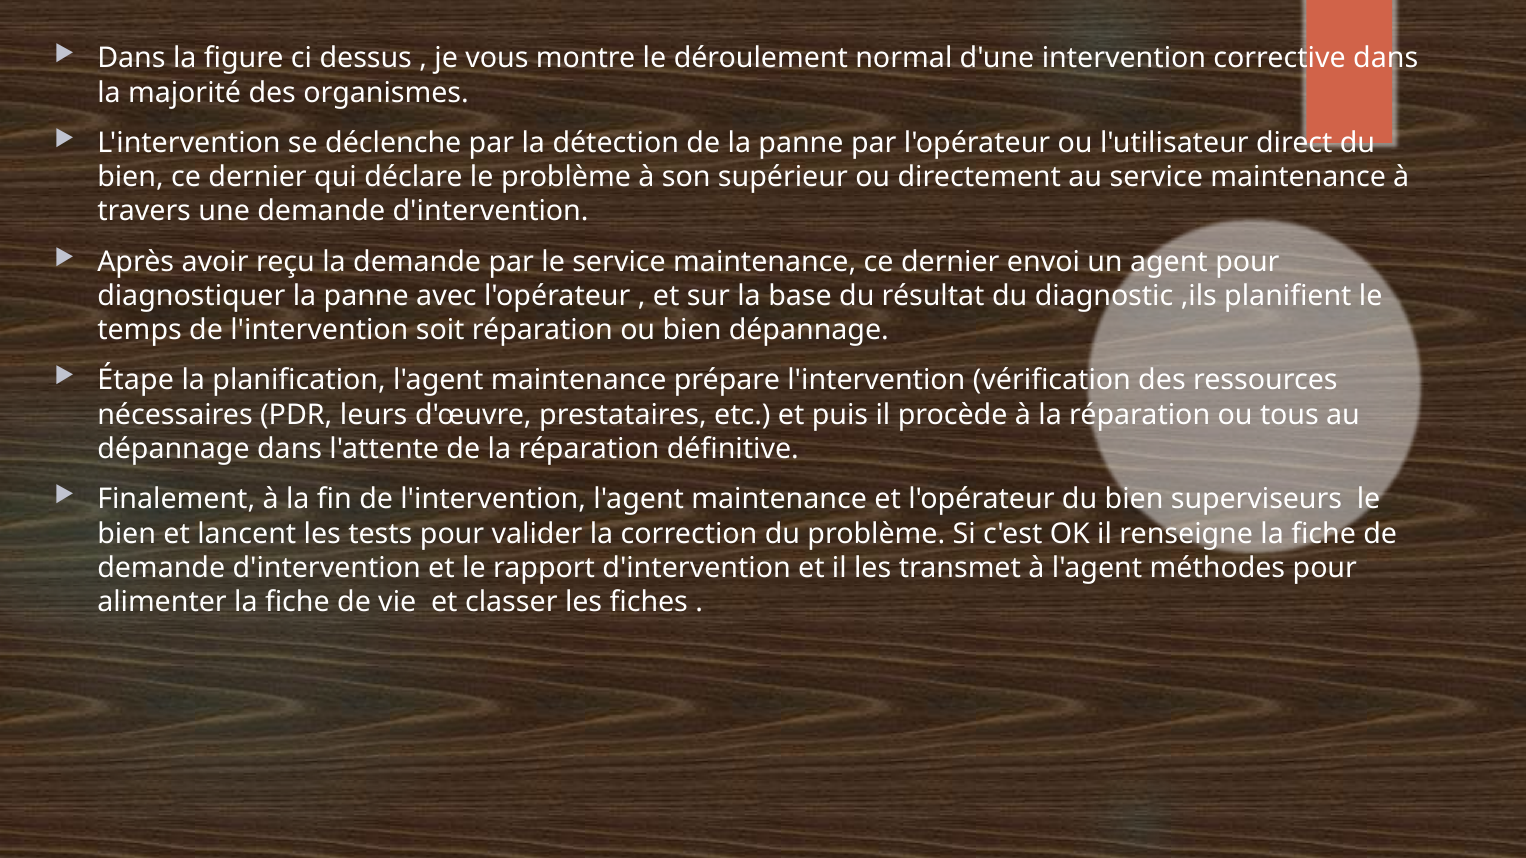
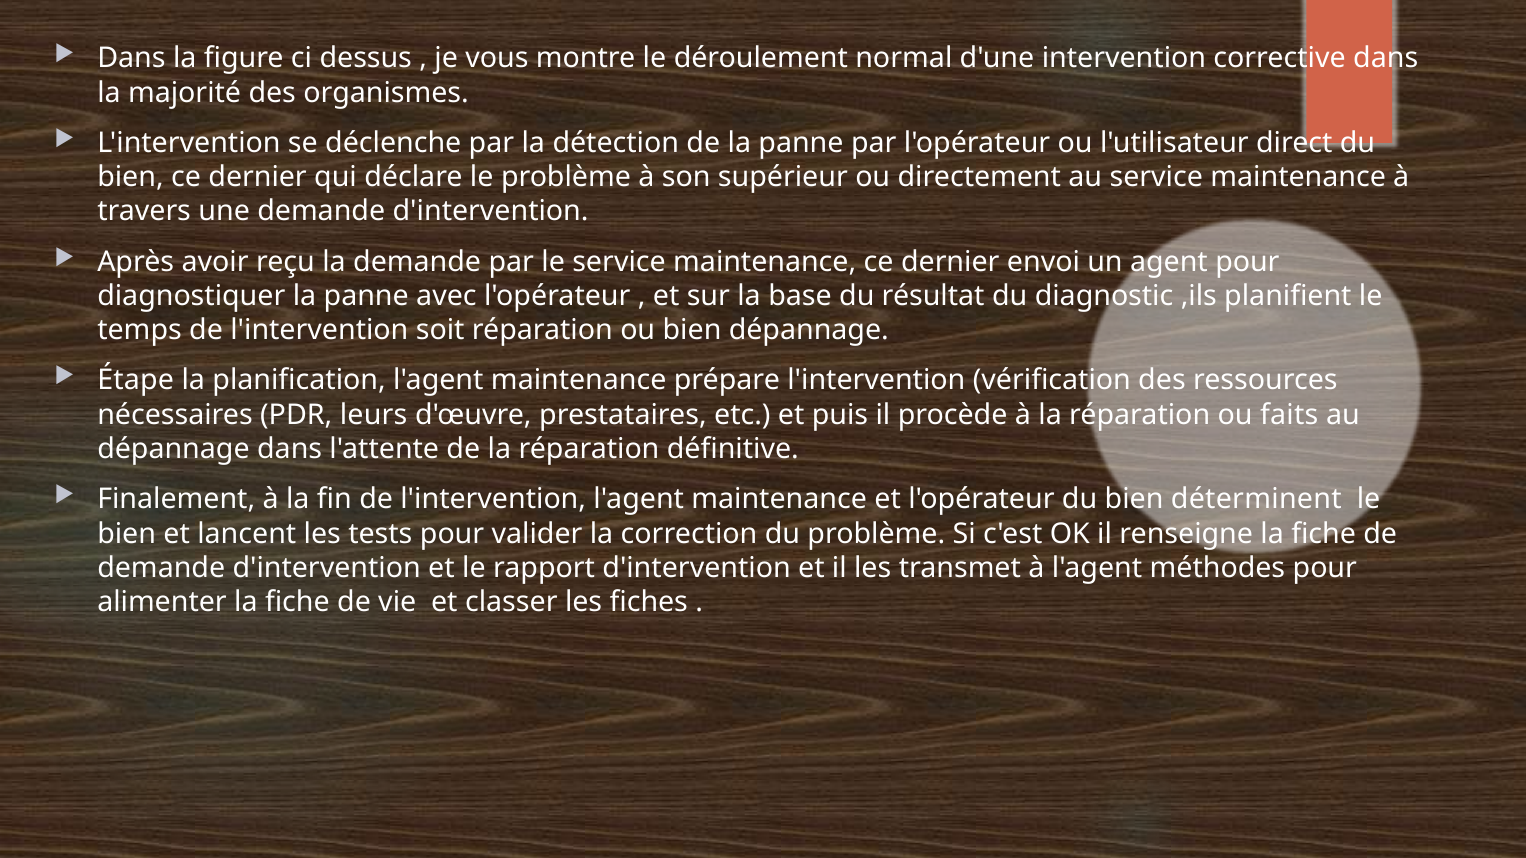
tous: tous -> faits
superviseurs: superviseurs -> déterminent
